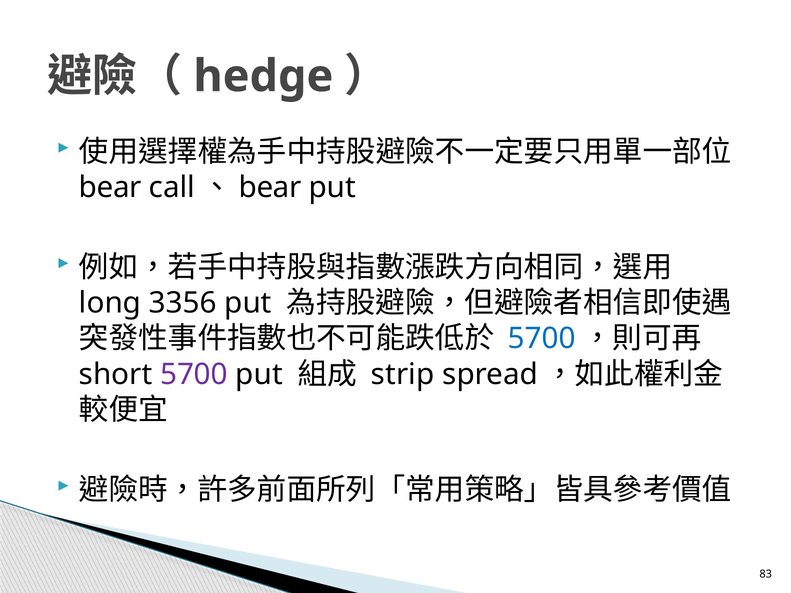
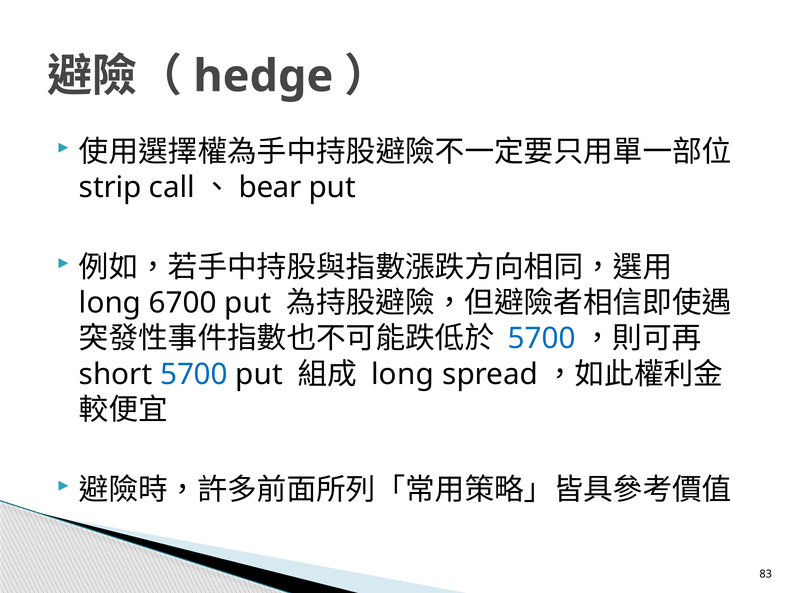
bear at (110, 188): bear -> strip
3356: 3356 -> 6700
5700 at (194, 374) colour: purple -> blue
strip at (403, 374): strip -> long
